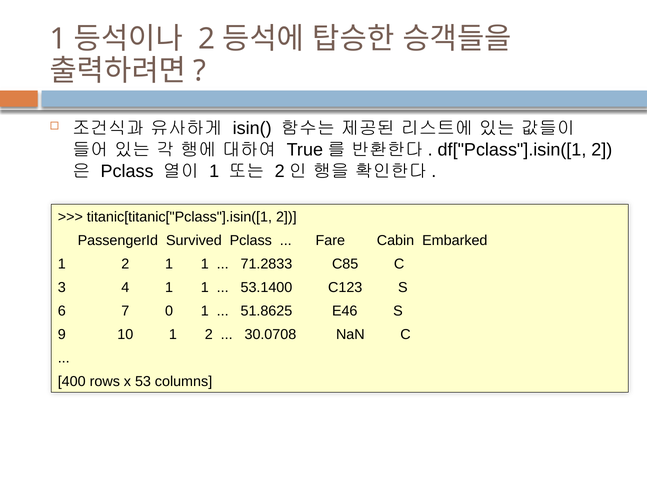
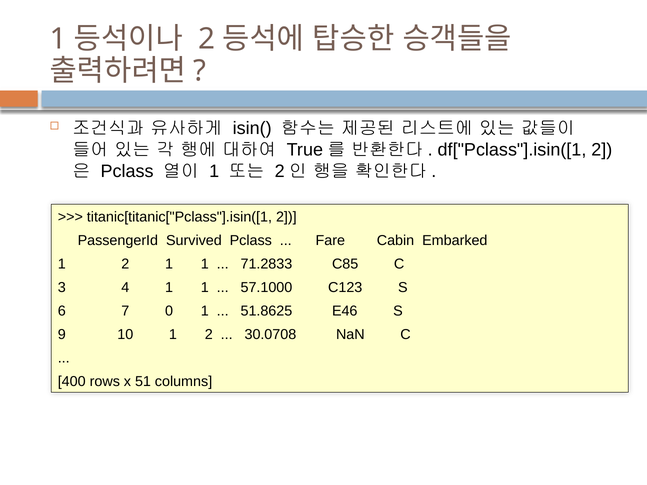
53.1400: 53.1400 -> 57.1000
53: 53 -> 51
